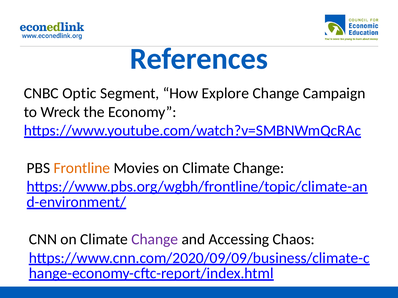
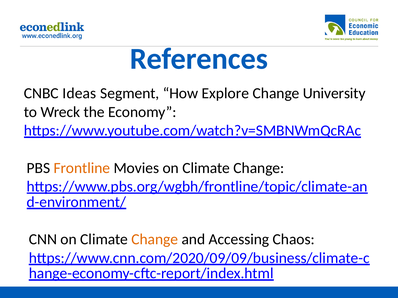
Optic: Optic -> Ideas
Campaign: Campaign -> University
Change at (155, 240) colour: purple -> orange
